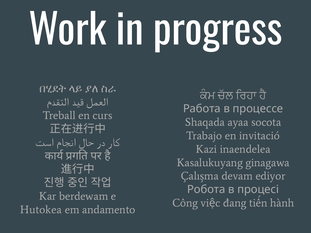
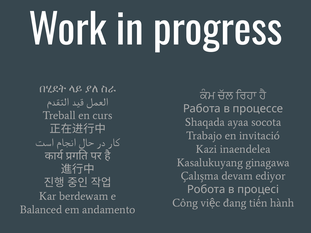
Hutokea: Hutokea -> Balanced
